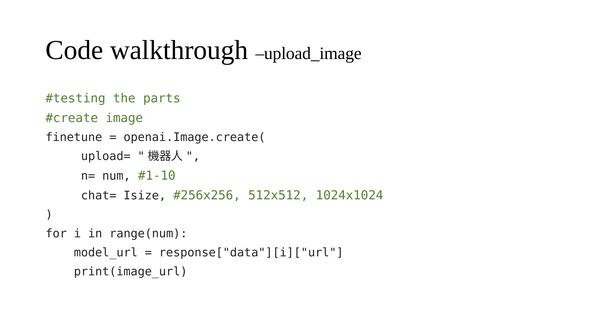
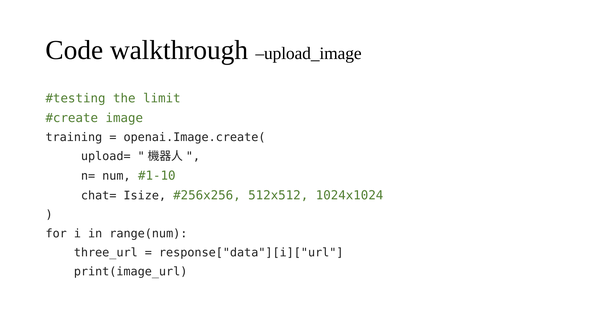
parts: parts -> limit
finetune: finetune -> training
model_url: model_url -> three_url
